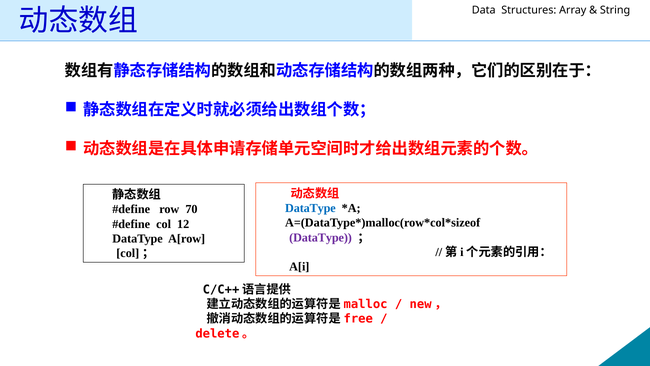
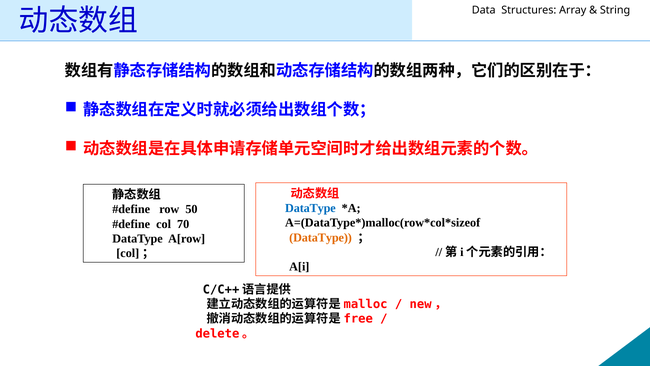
70: 70 -> 50
12: 12 -> 70
DataType at (321, 237) colour: purple -> orange
